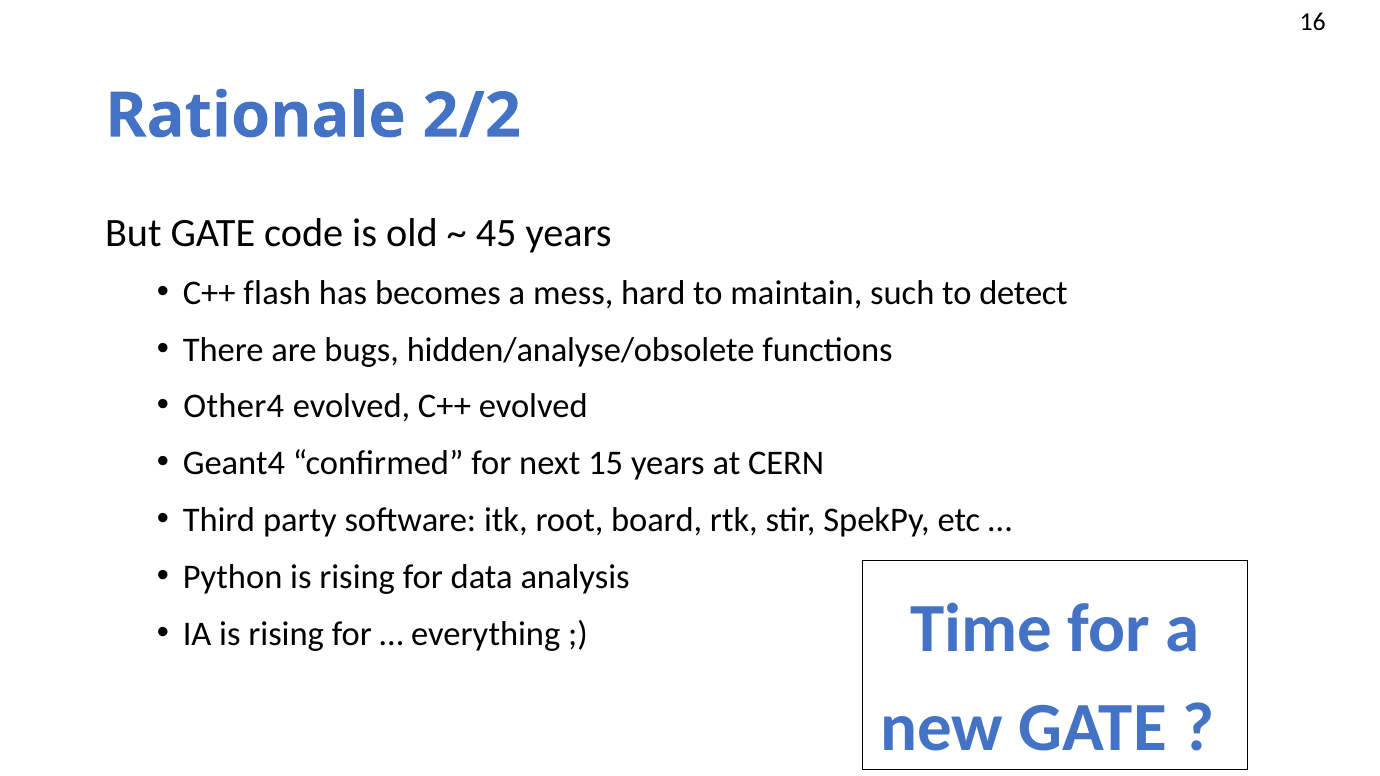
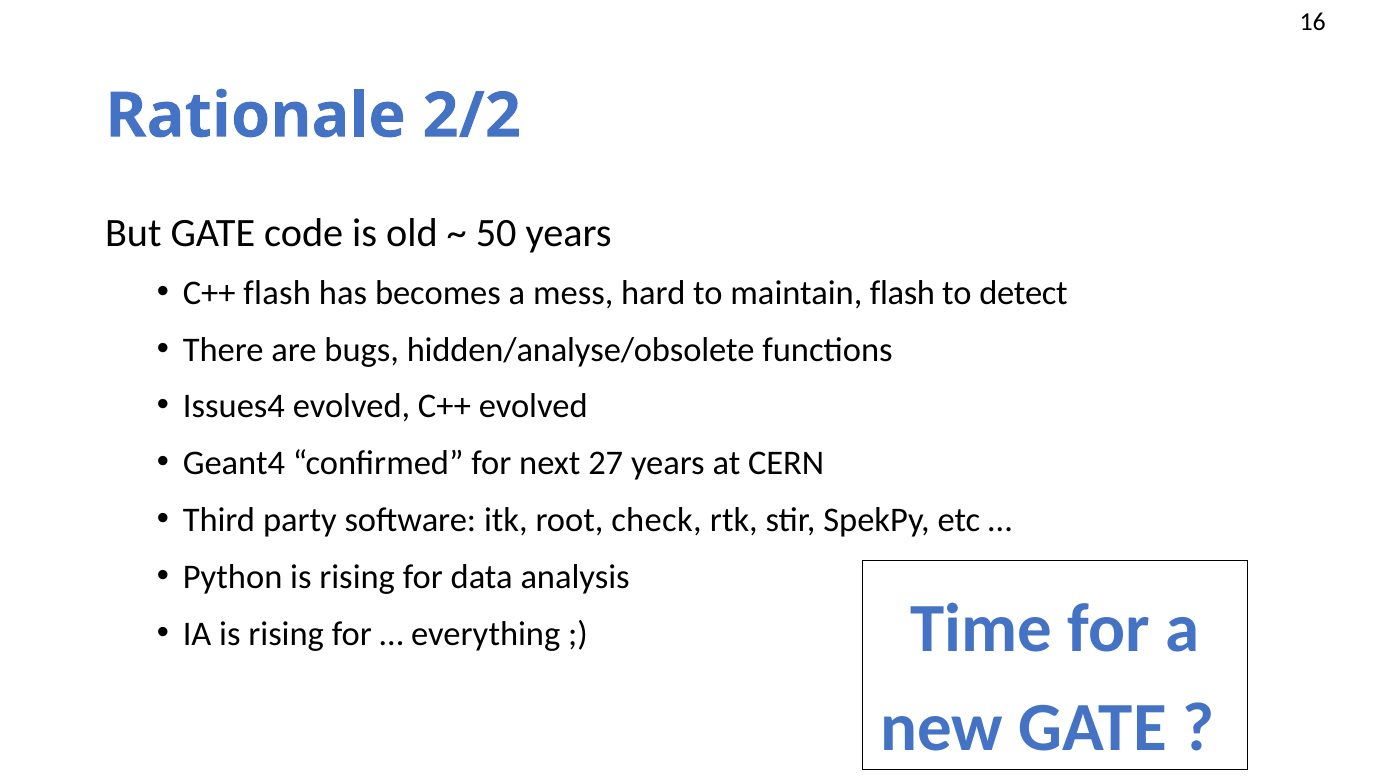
45: 45 -> 50
maintain such: such -> flash
Other4: Other4 -> Issues4
15: 15 -> 27
board: board -> check
